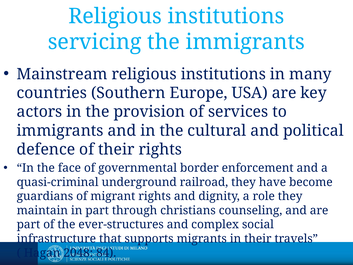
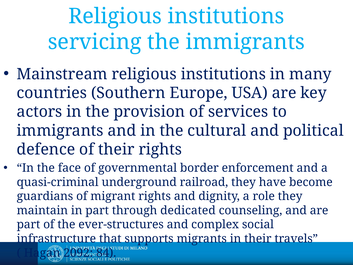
christians: christians -> dedicated
2048: 2048 -> 2092
